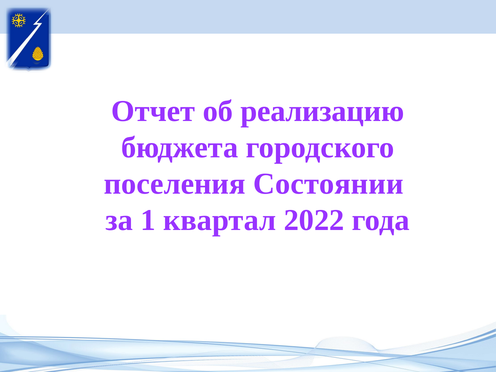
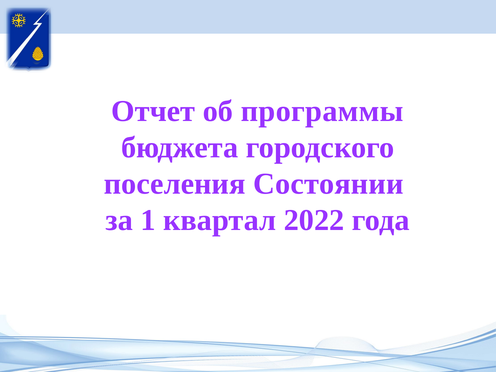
реализацию: реализацию -> программы
